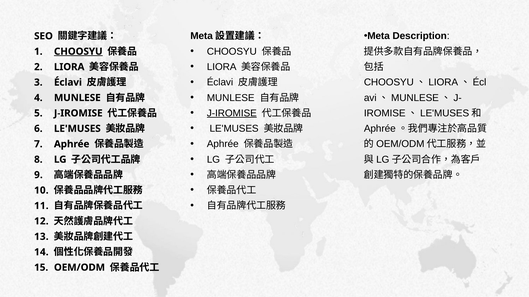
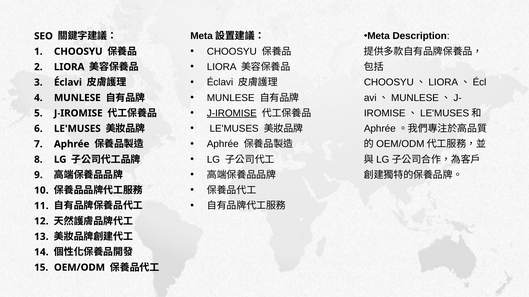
CHOOSYU at (78, 52) underline: present -> none
